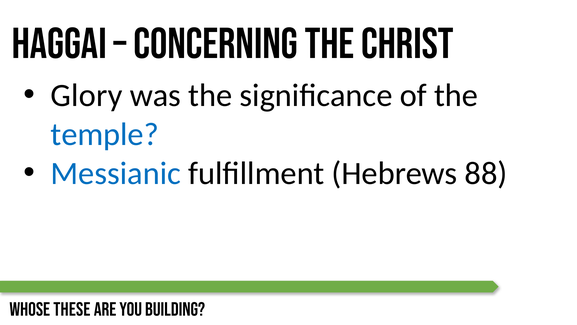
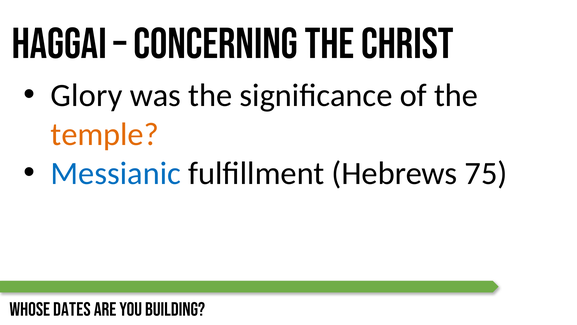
temple colour: blue -> orange
88: 88 -> 75
these: these -> dates
